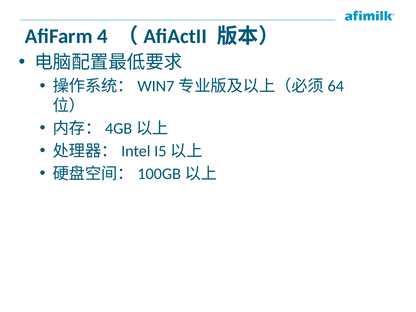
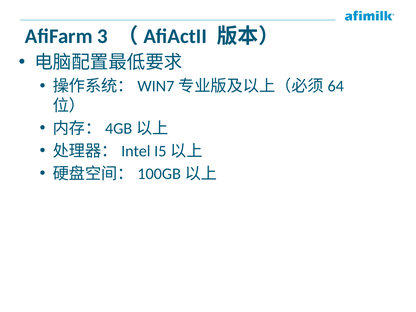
4: 4 -> 3
